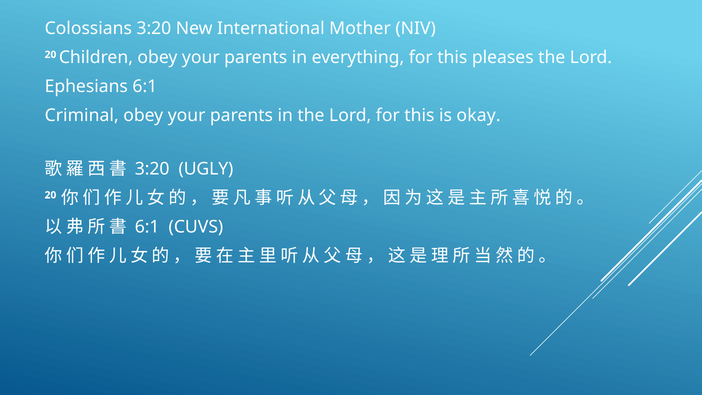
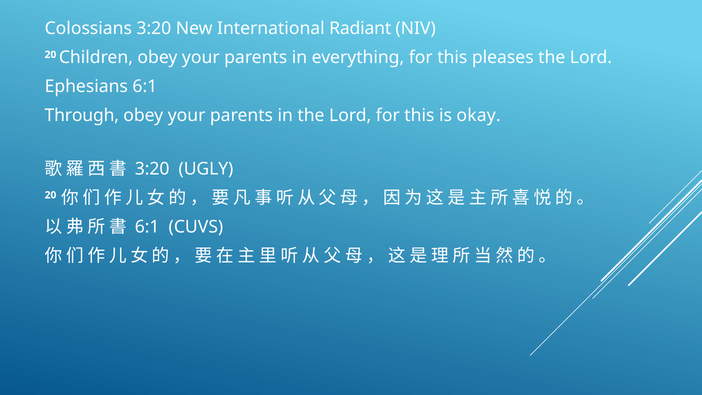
Mother: Mother -> Radiant
Criminal: Criminal -> Through
